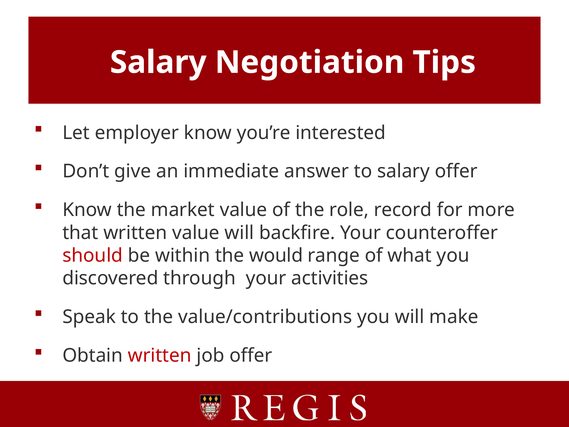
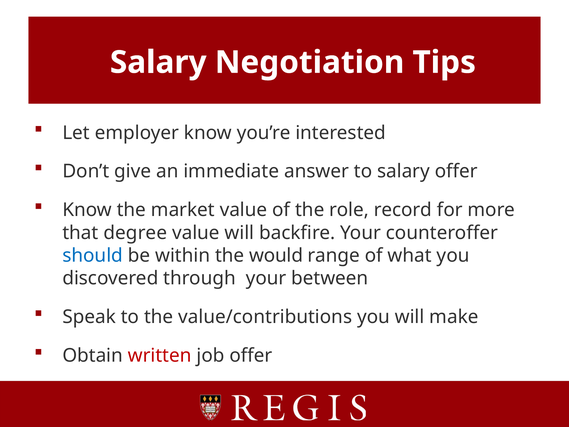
that written: written -> degree
should colour: red -> blue
activities: activities -> between
